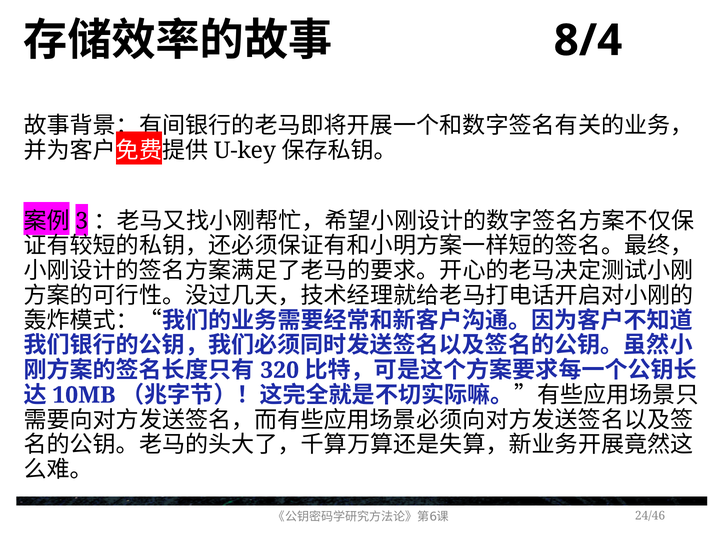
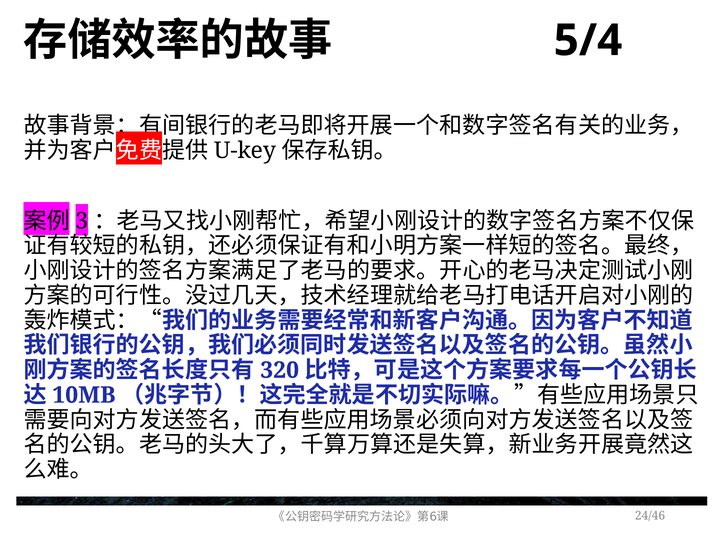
8/4: 8/4 -> 5/4
